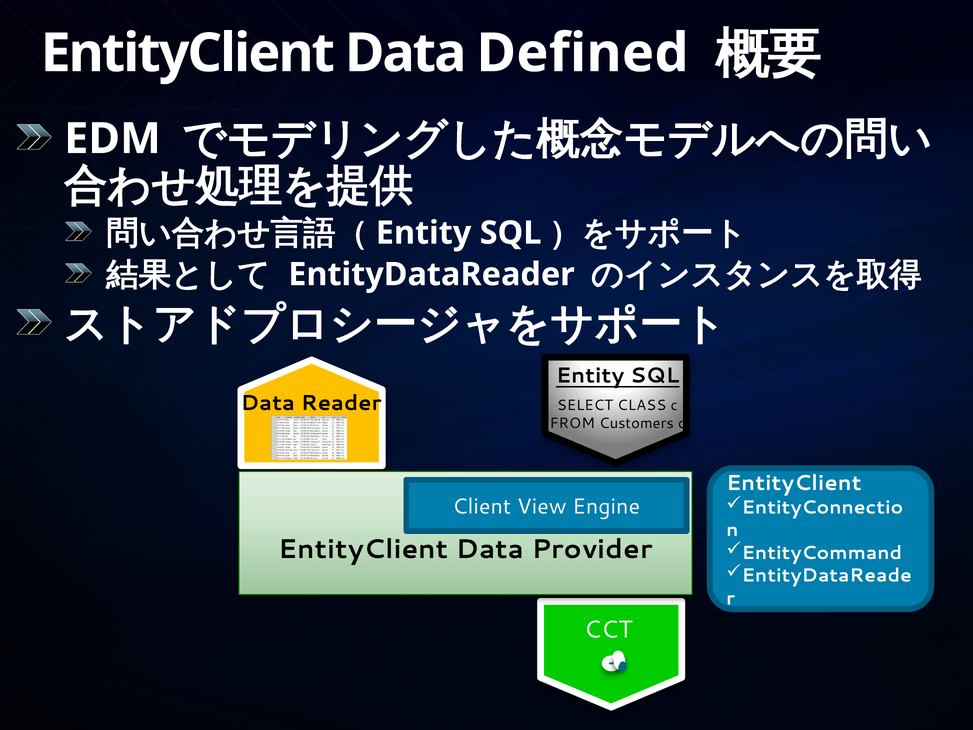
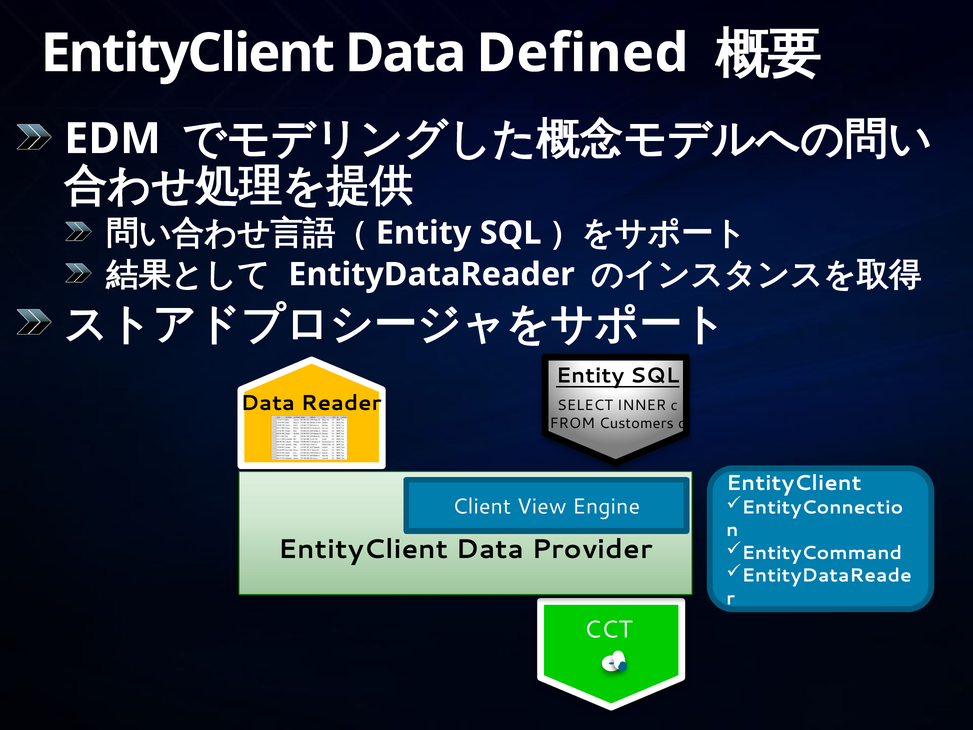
CLASS: CLASS -> INNER
